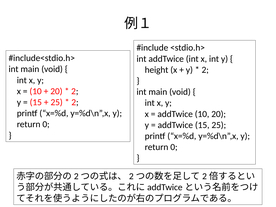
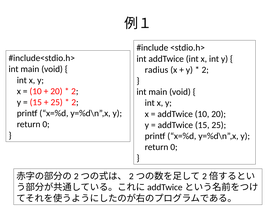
height: height -> radius
